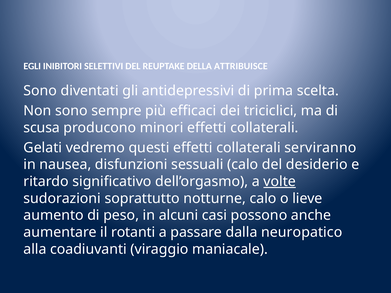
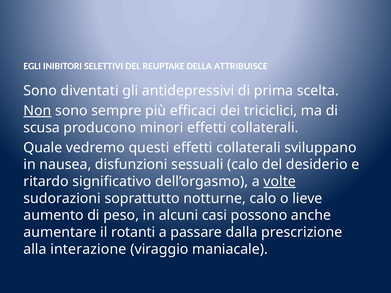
Non underline: none -> present
Gelati: Gelati -> Quale
serviranno: serviranno -> sviluppano
neuropatico: neuropatico -> prescrizione
coadiuvanti: coadiuvanti -> interazione
